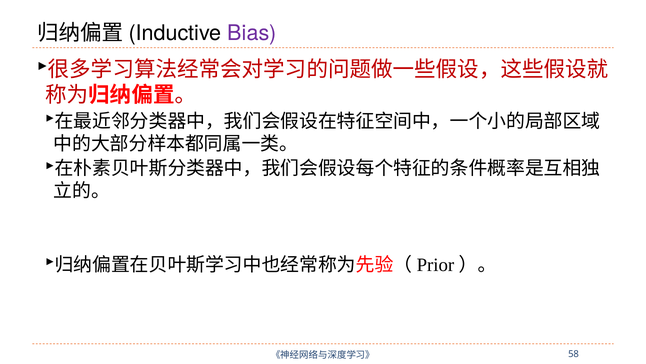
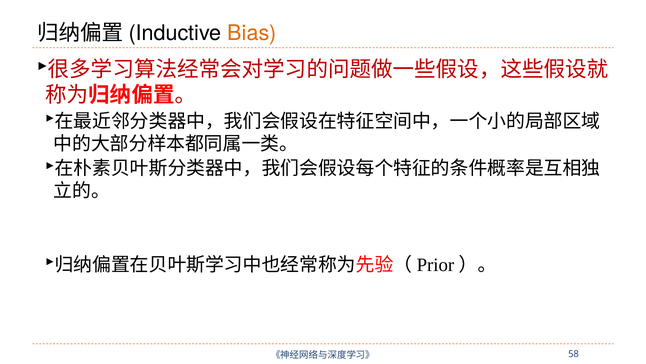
Bias colour: purple -> orange
